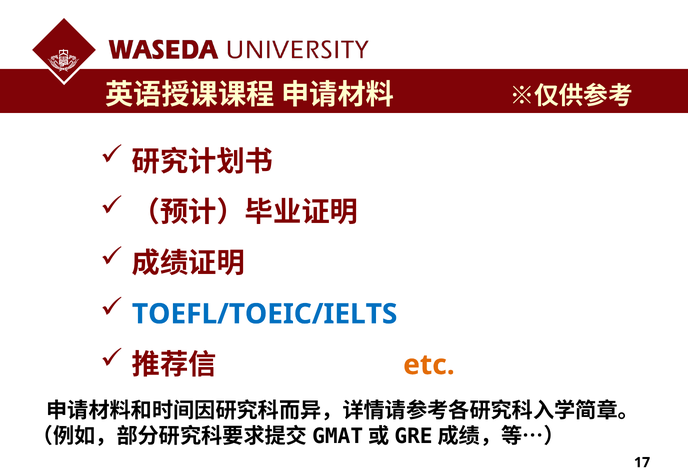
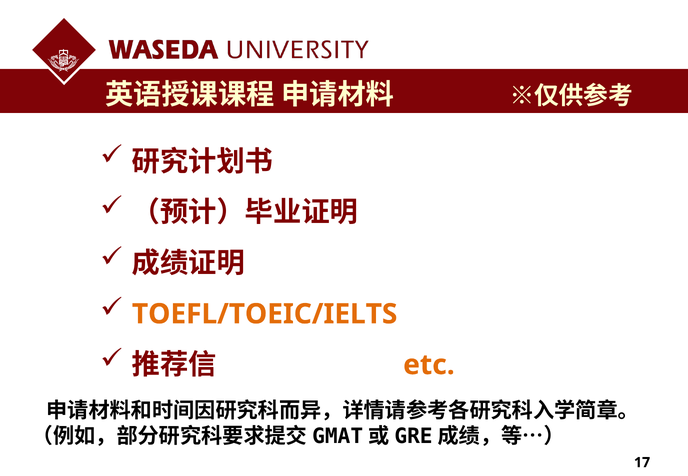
TOEFL/TOEIC/IELTS colour: blue -> orange
